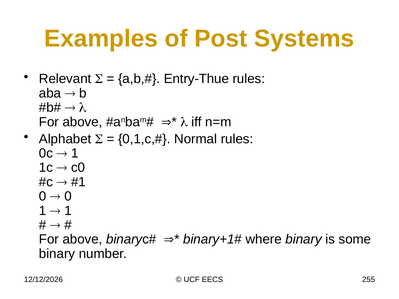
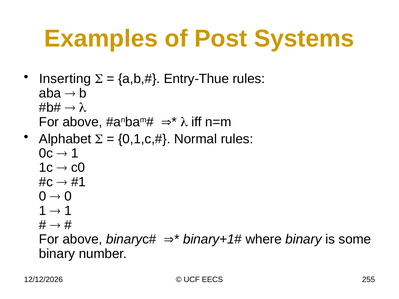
Relevant: Relevant -> Inserting
